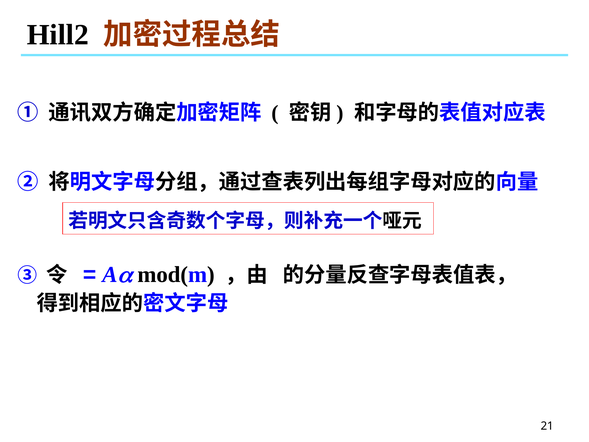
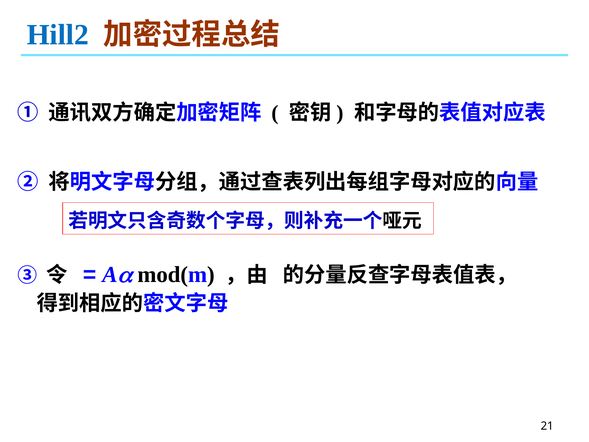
Hill2 colour: black -> blue
